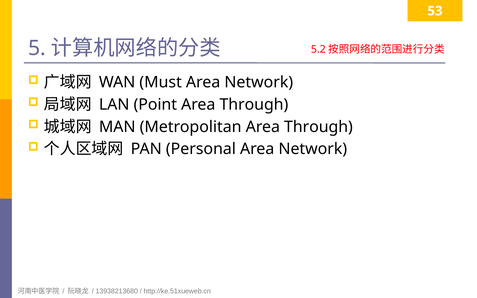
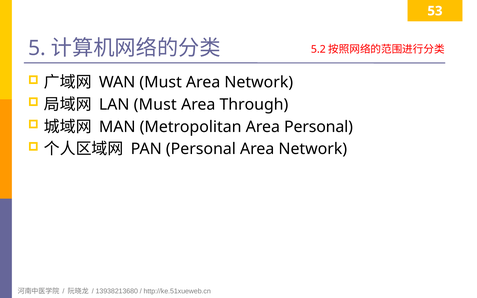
LAN Point: Point -> Must
Metropolitan Area Through: Through -> Personal
